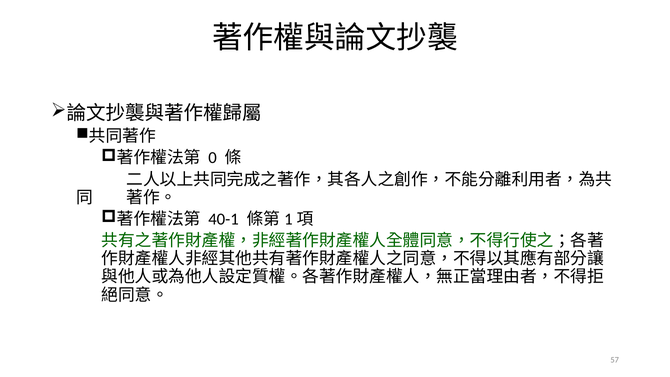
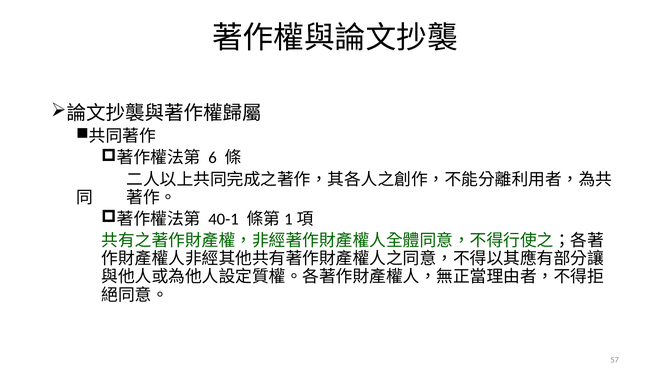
0: 0 -> 6
